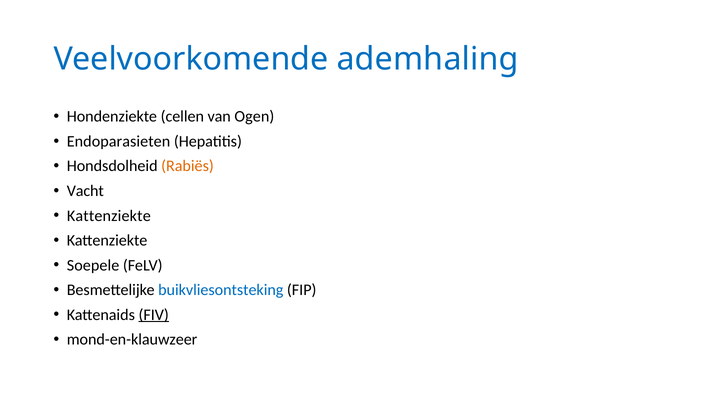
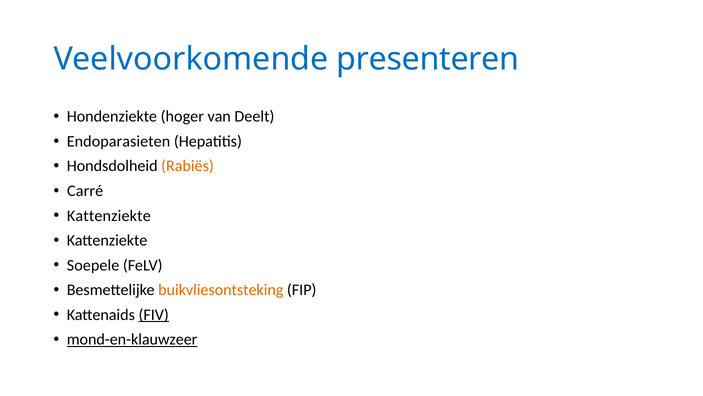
ademhaling: ademhaling -> presenteren
cellen: cellen -> hoger
Ogen: Ogen -> Deelt
Vacht: Vacht -> Carré
buikvliesontsteking colour: blue -> orange
mond-en-klauwzeer underline: none -> present
